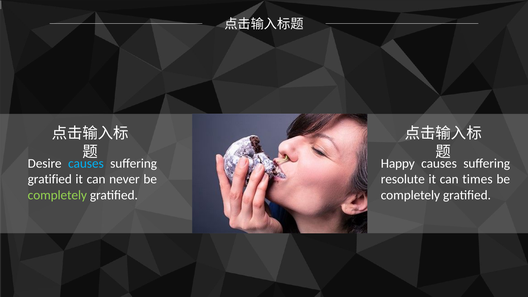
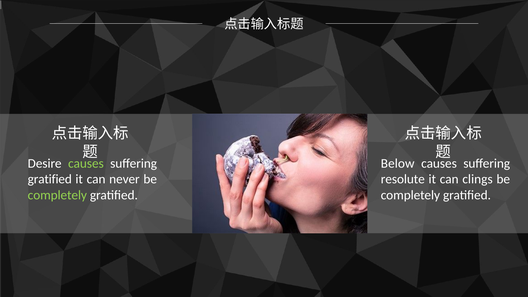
causes at (86, 163) colour: light blue -> light green
Happy: Happy -> Below
times: times -> clings
